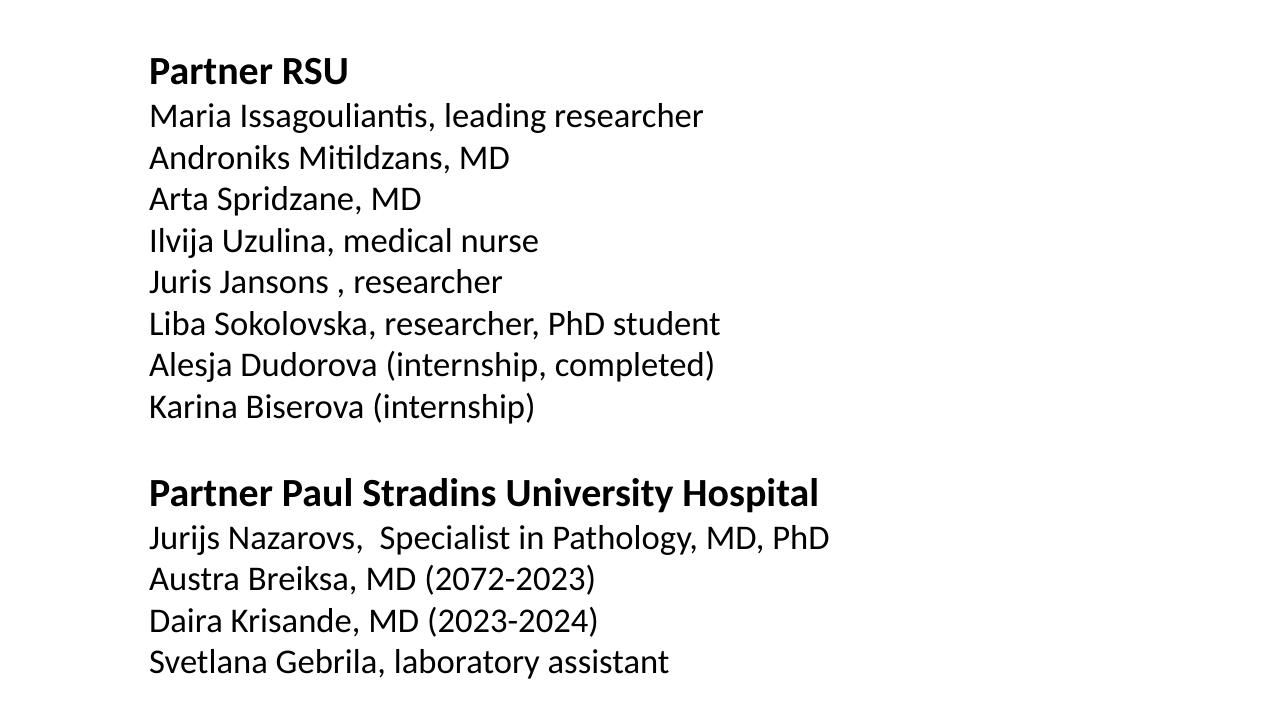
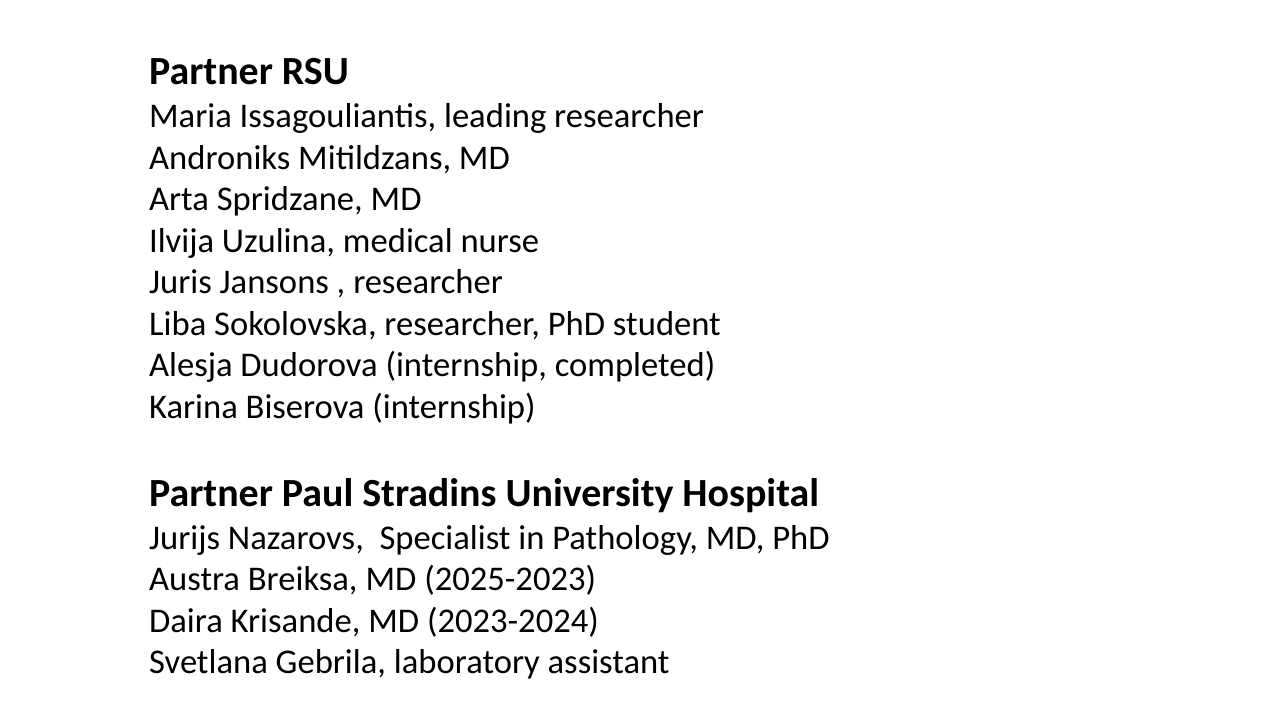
2072-2023: 2072-2023 -> 2025-2023
